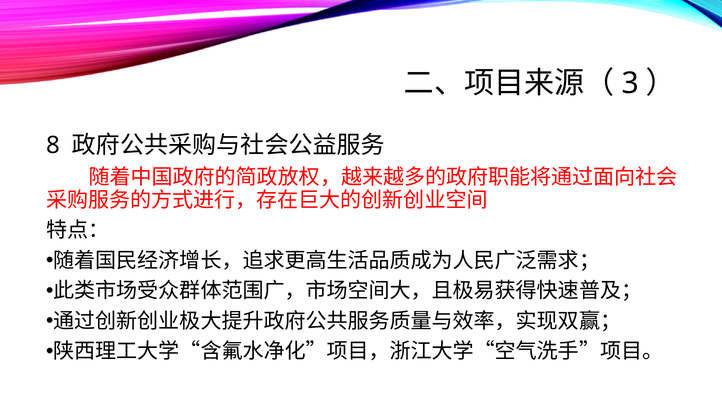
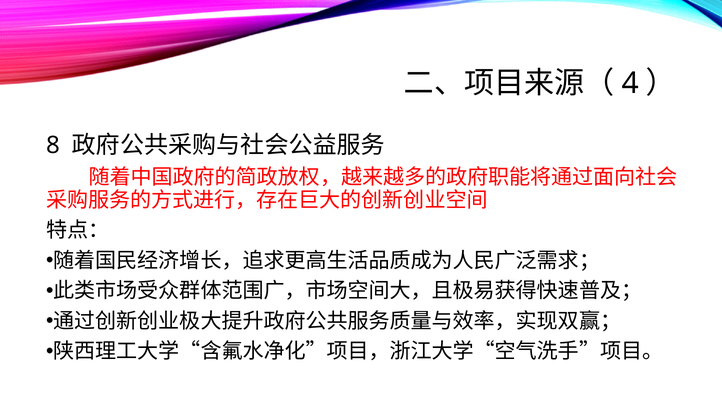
3: 3 -> 4
